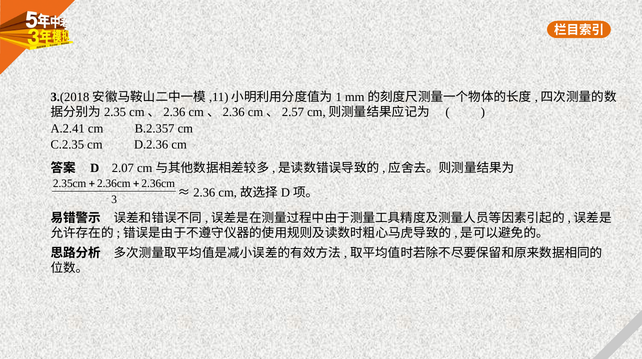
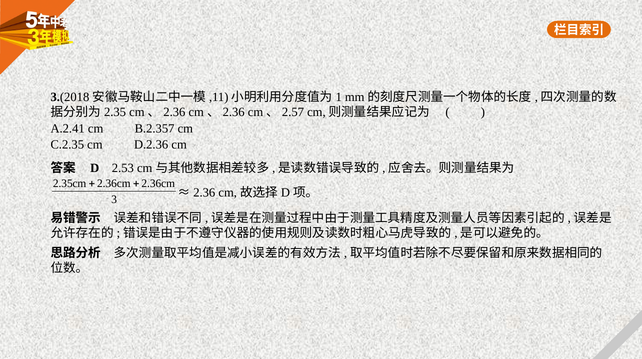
2.07: 2.07 -> 2.53
